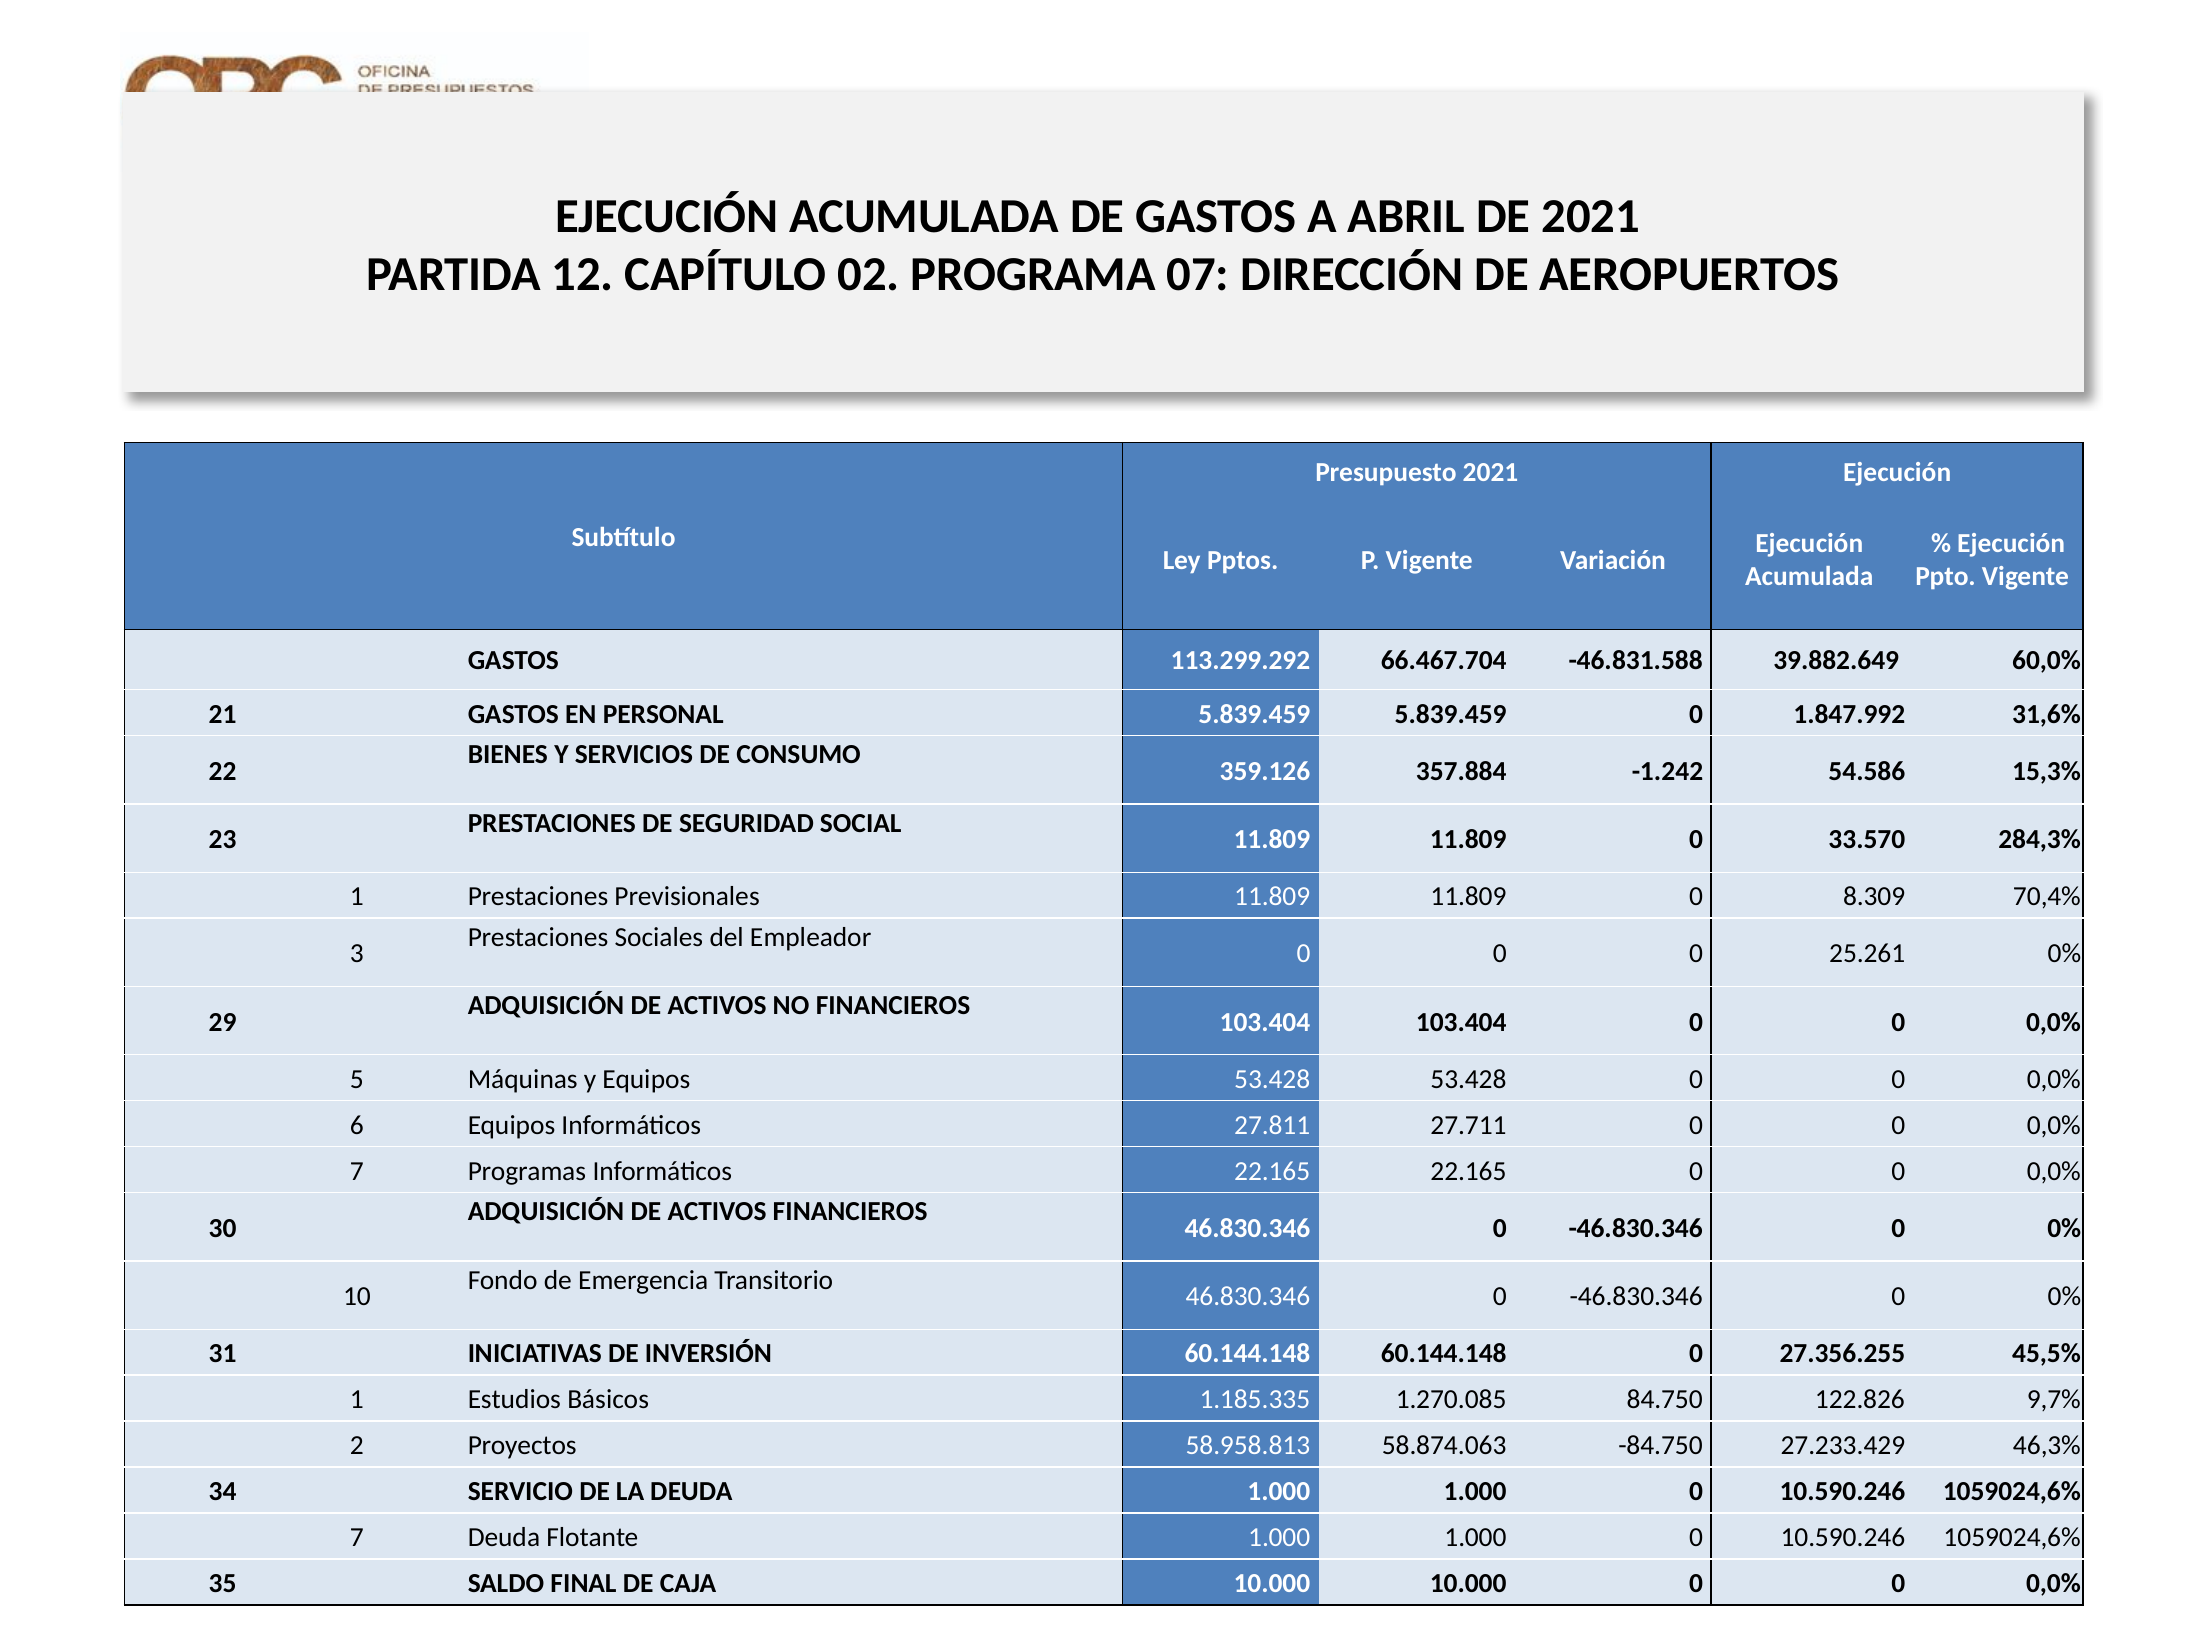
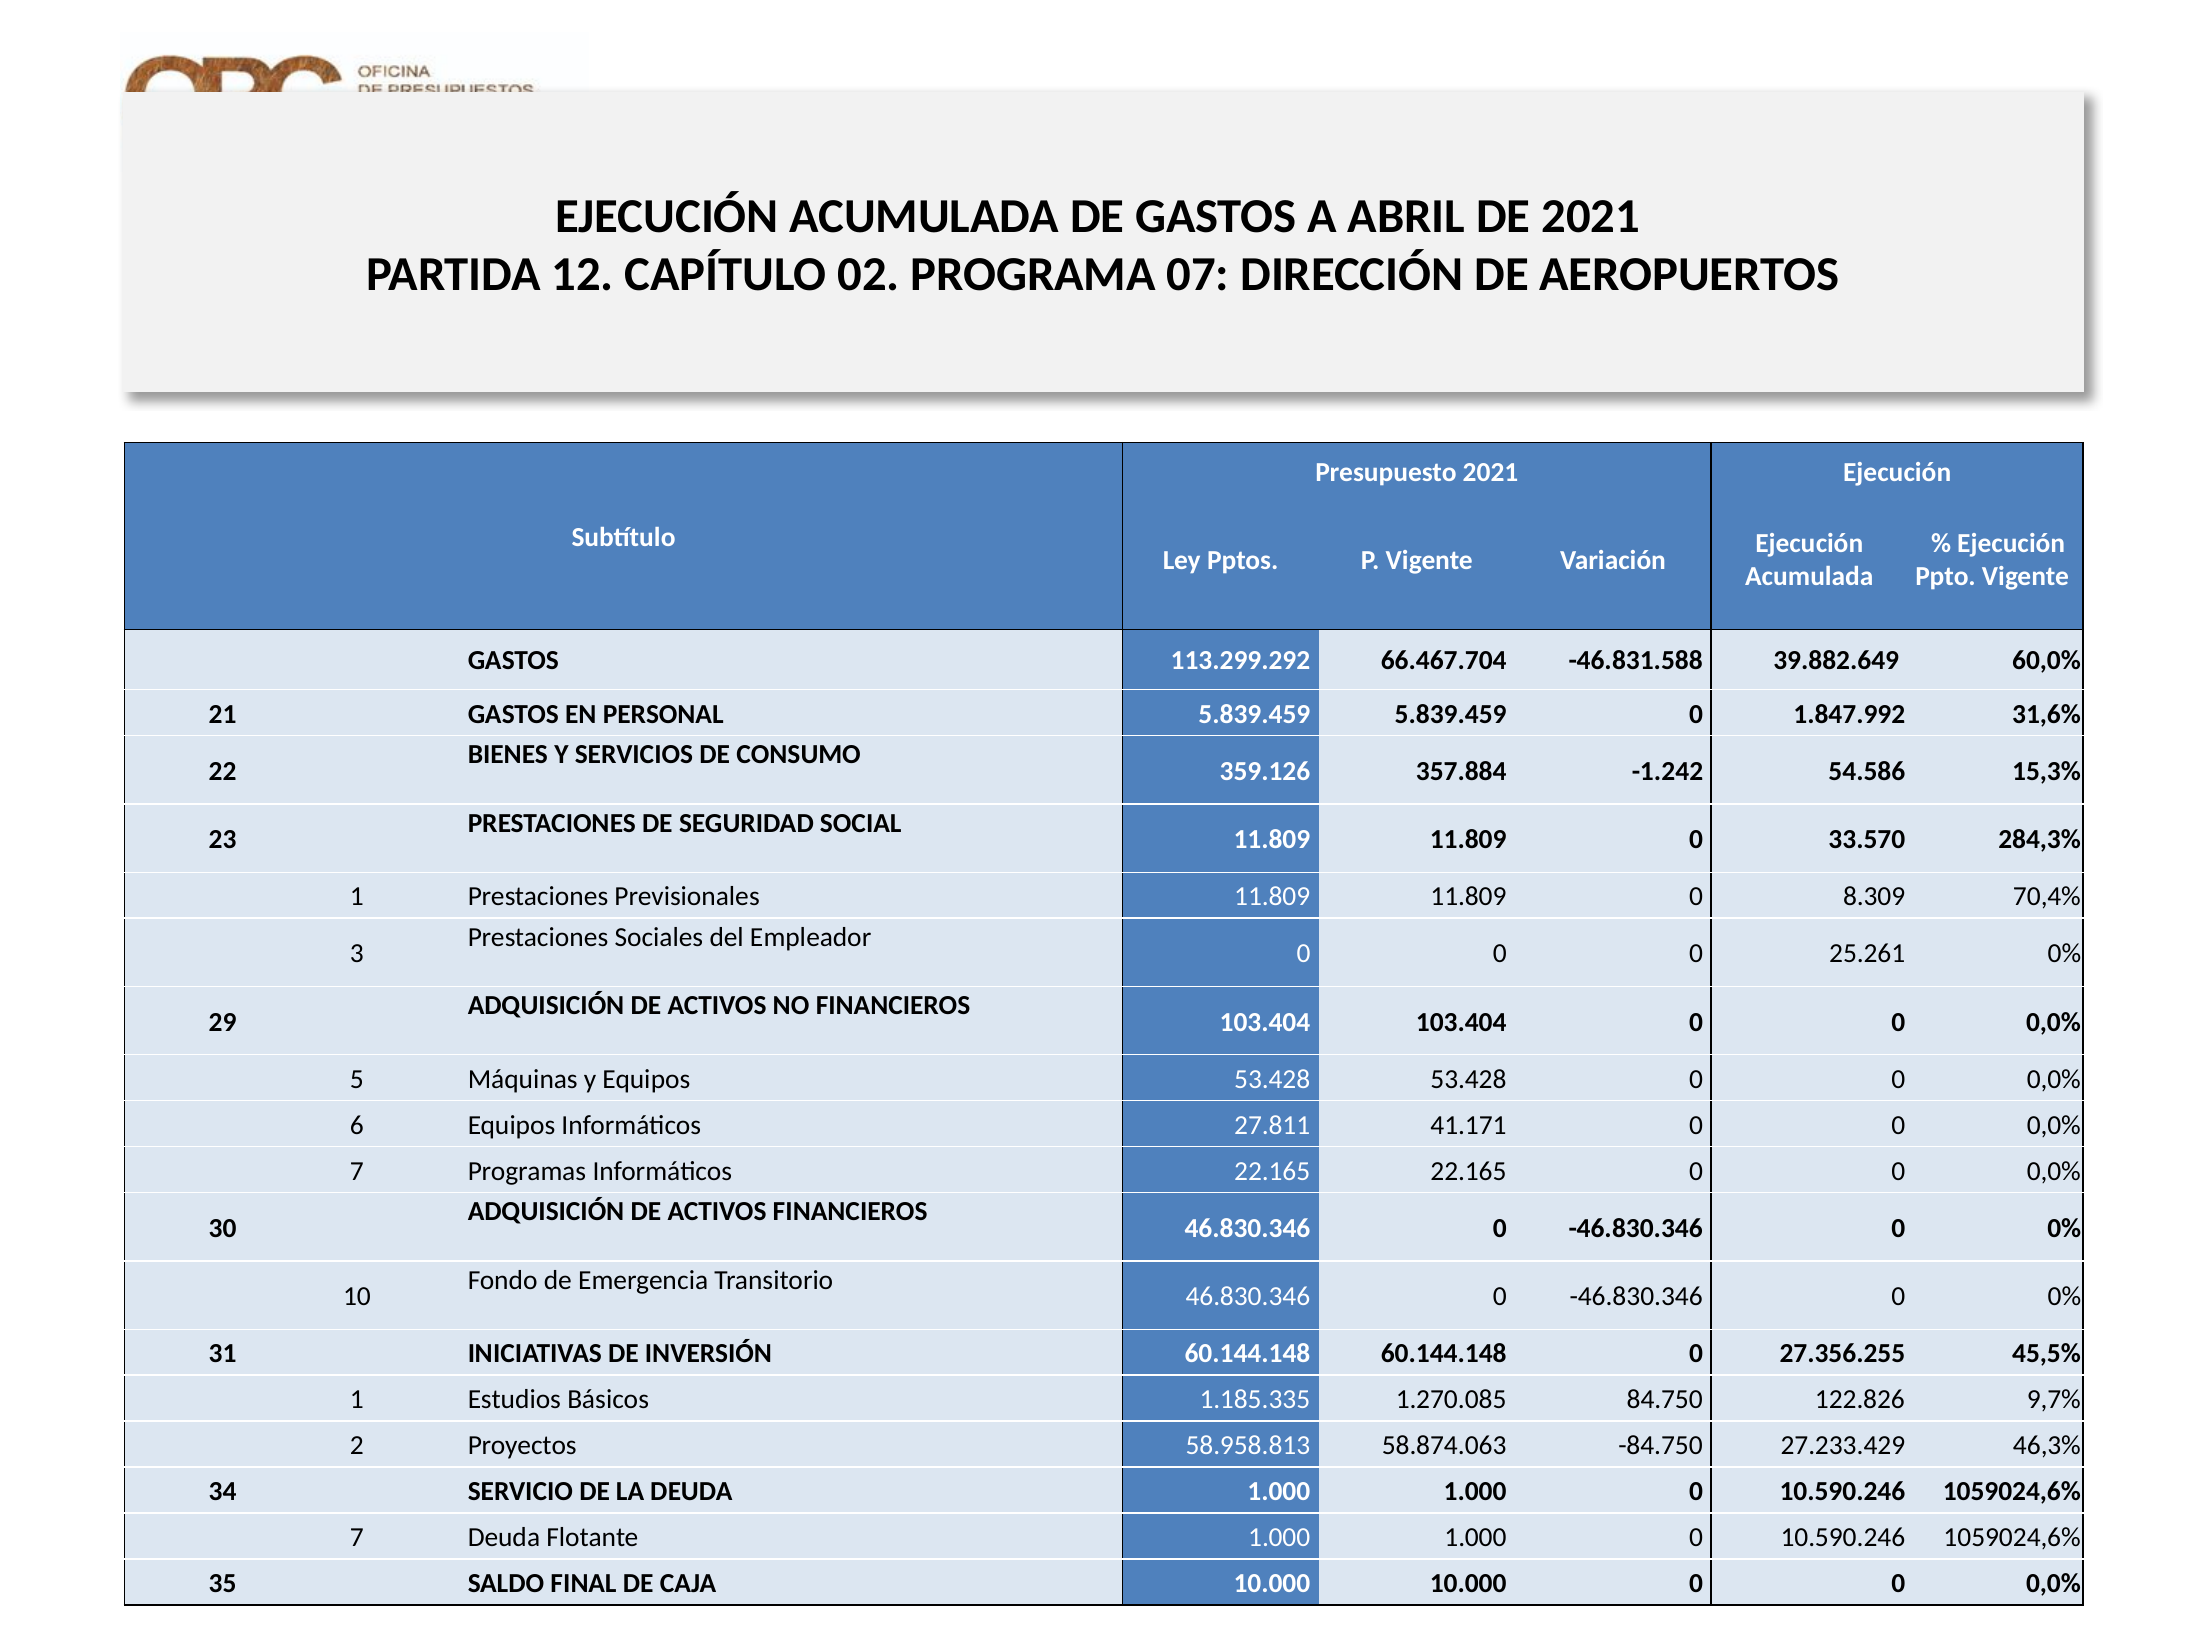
27.711: 27.711 -> 41.171
